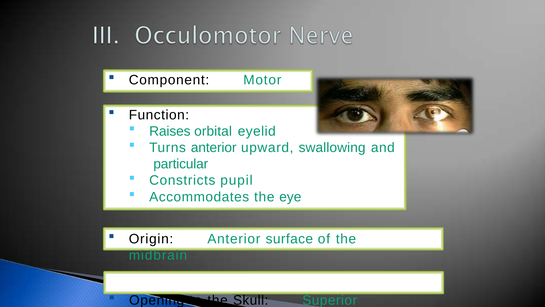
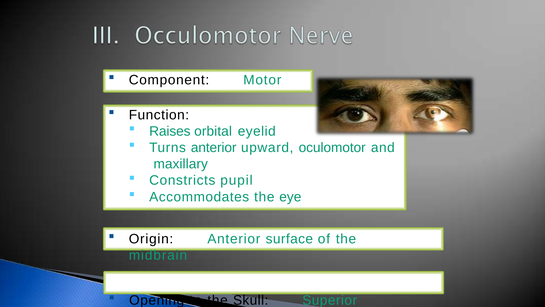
swallowing: swallowing -> oculomotor
particular: particular -> maxillary
